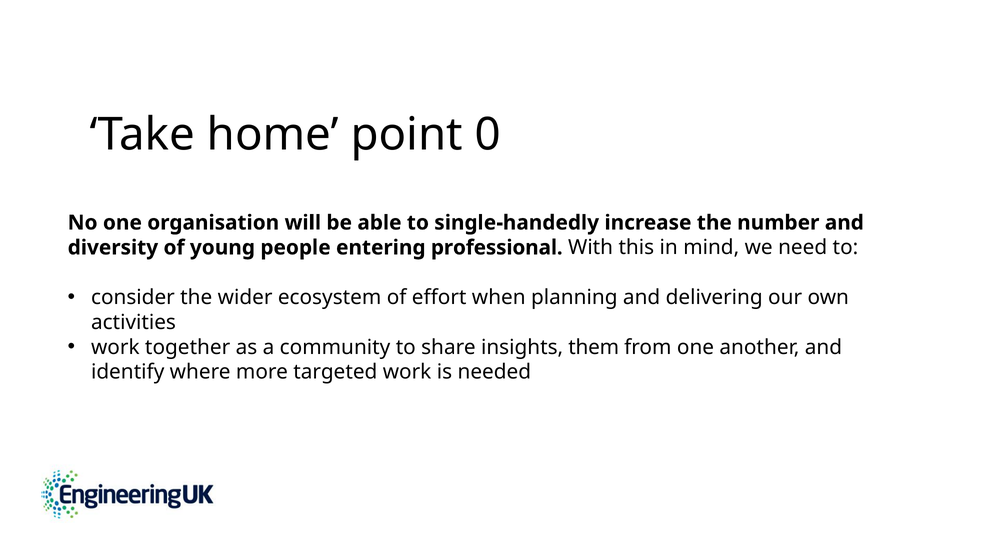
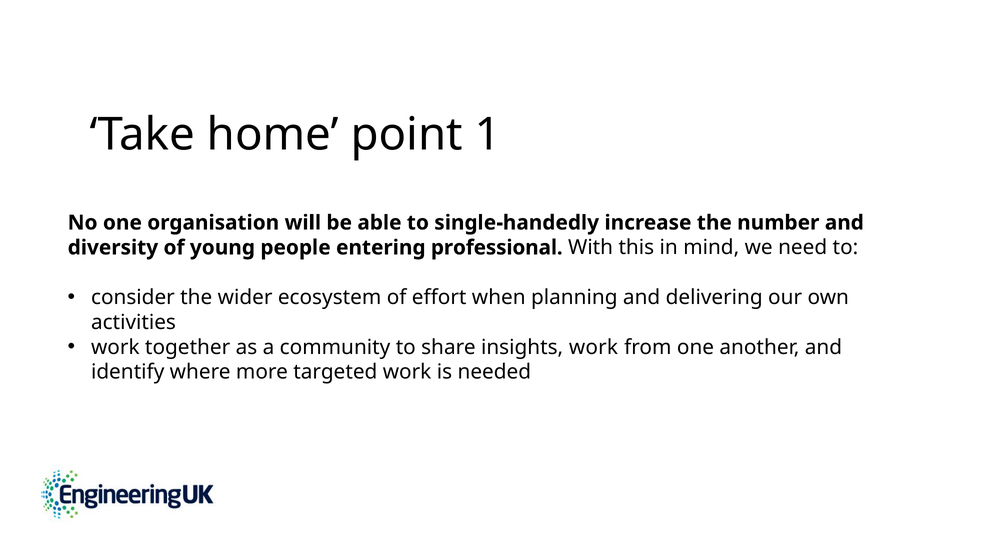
0: 0 -> 1
insights them: them -> work
